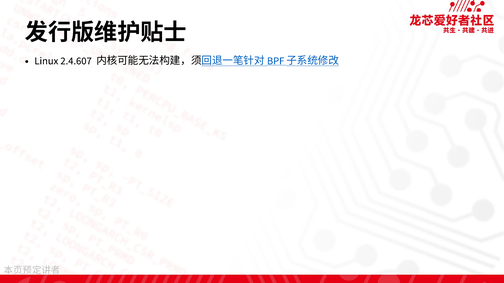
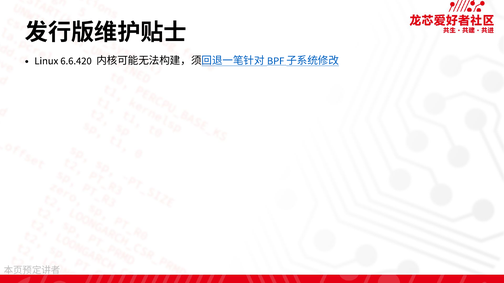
2.4.607: 2.4.607 -> 6.6.420
